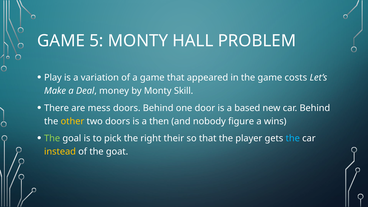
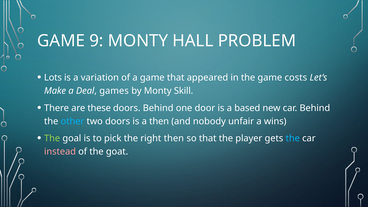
5: 5 -> 9
Play: Play -> Lots
money: money -> games
mess: mess -> these
other colour: yellow -> light blue
figure: figure -> unfair
right their: their -> then
instead colour: yellow -> pink
